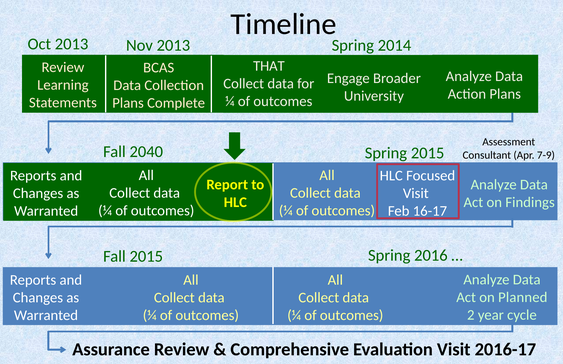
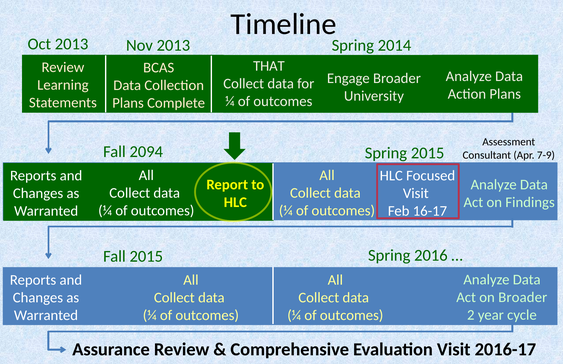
2040: 2040 -> 2094
on Planned: Planned -> Broader
